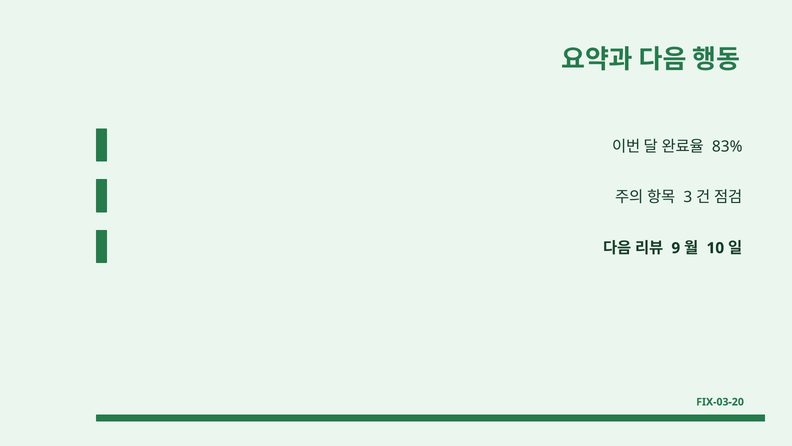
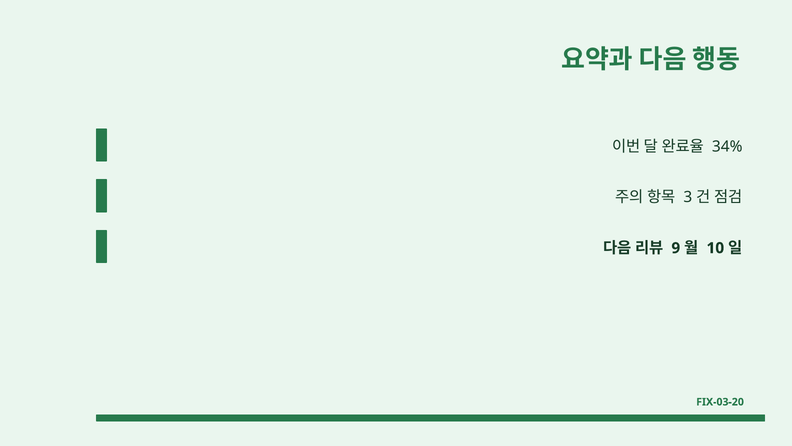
83%: 83% -> 34%
